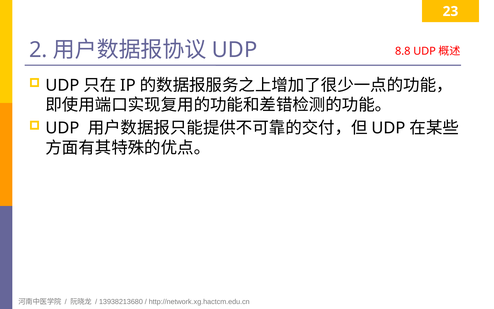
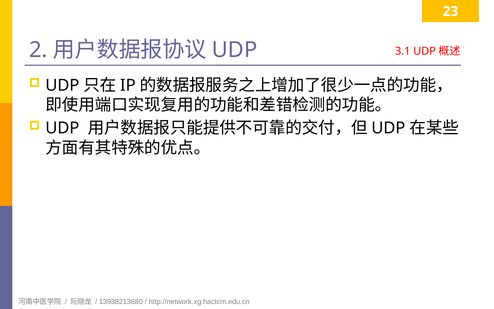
8.8: 8.8 -> 3.1
